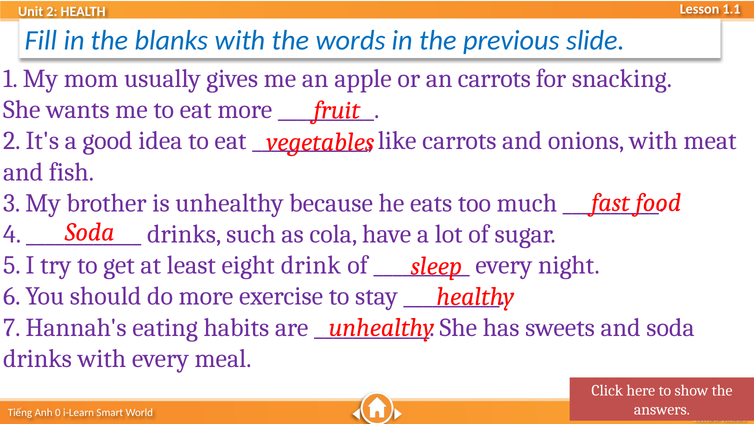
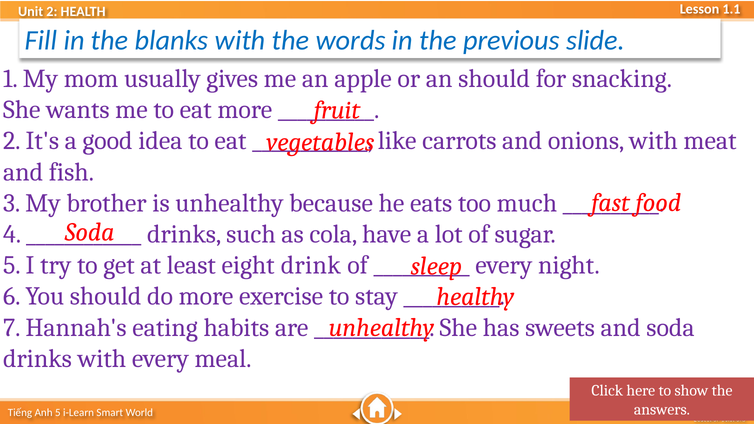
an carrots: carrots -> should
0 at (58, 413): 0 -> 5
